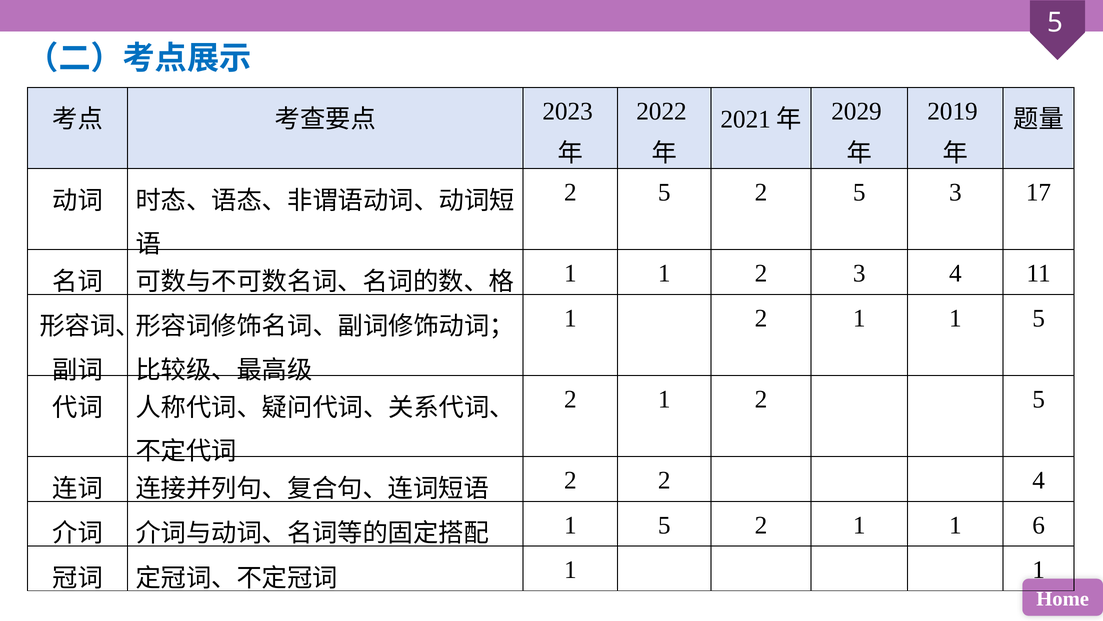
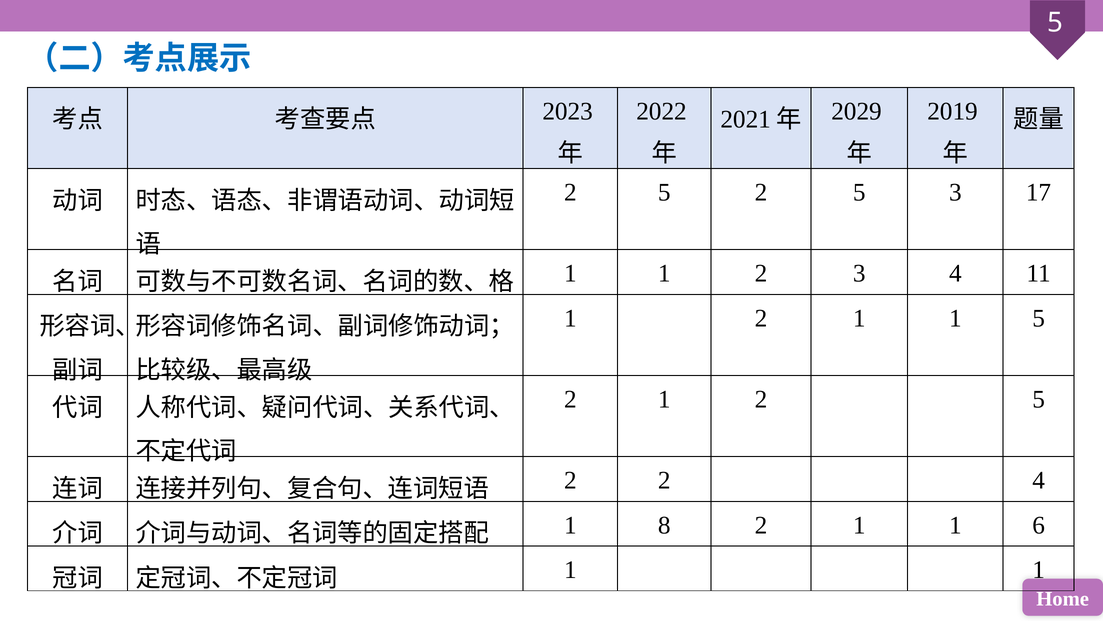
5 at (664, 525): 5 -> 8
